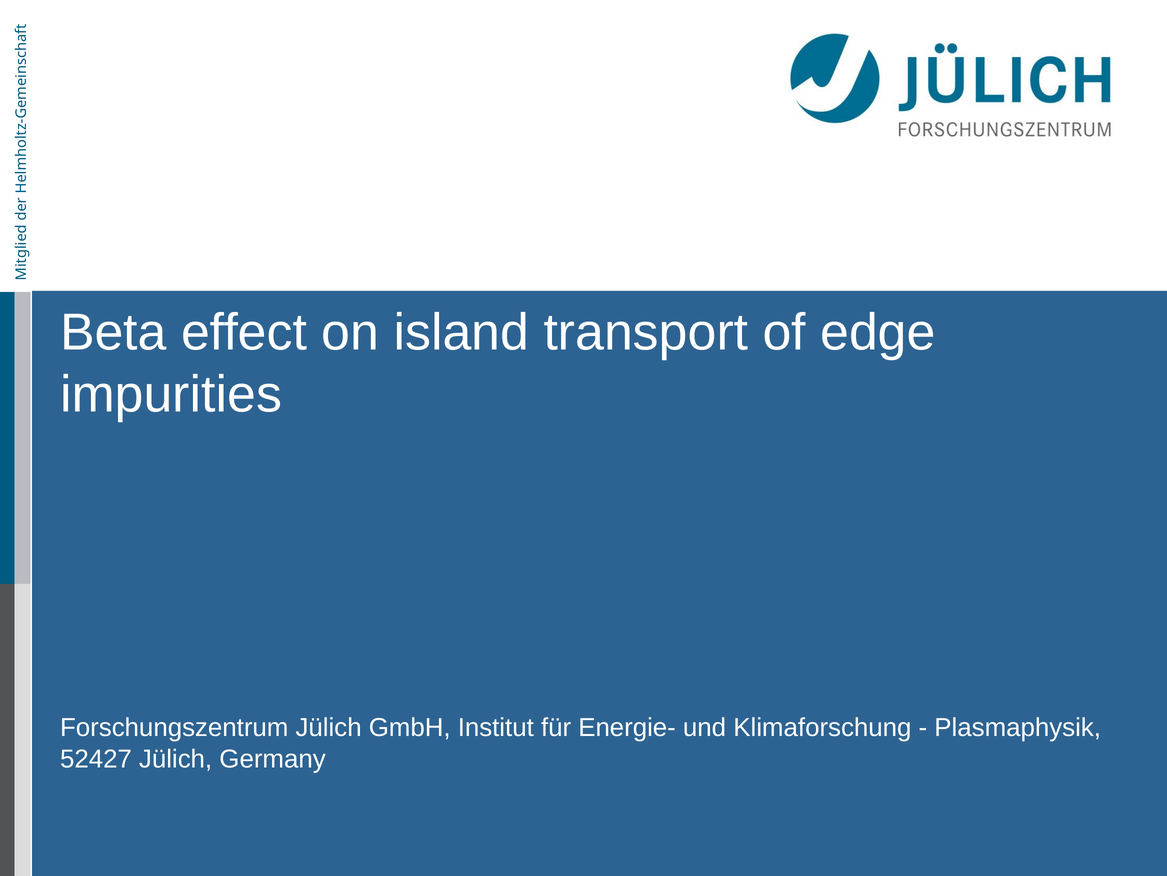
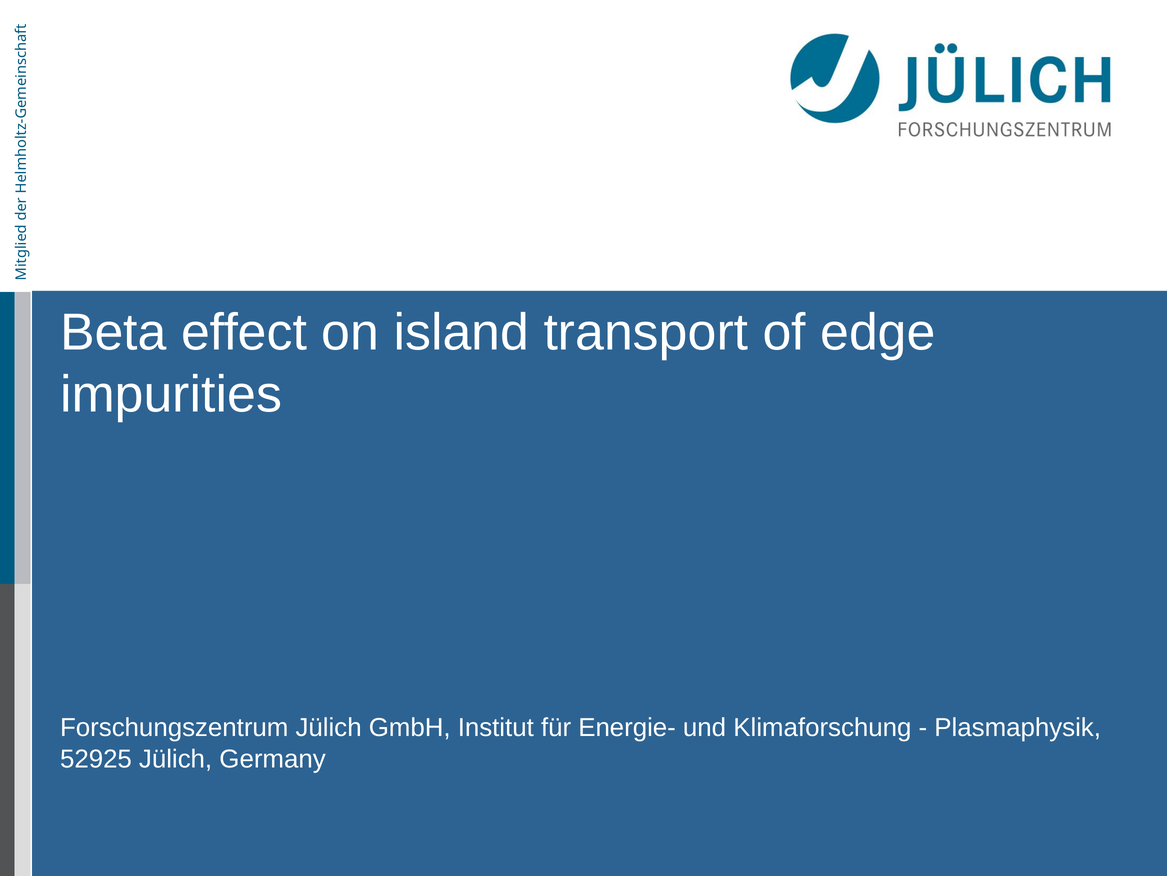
52427: 52427 -> 52925
